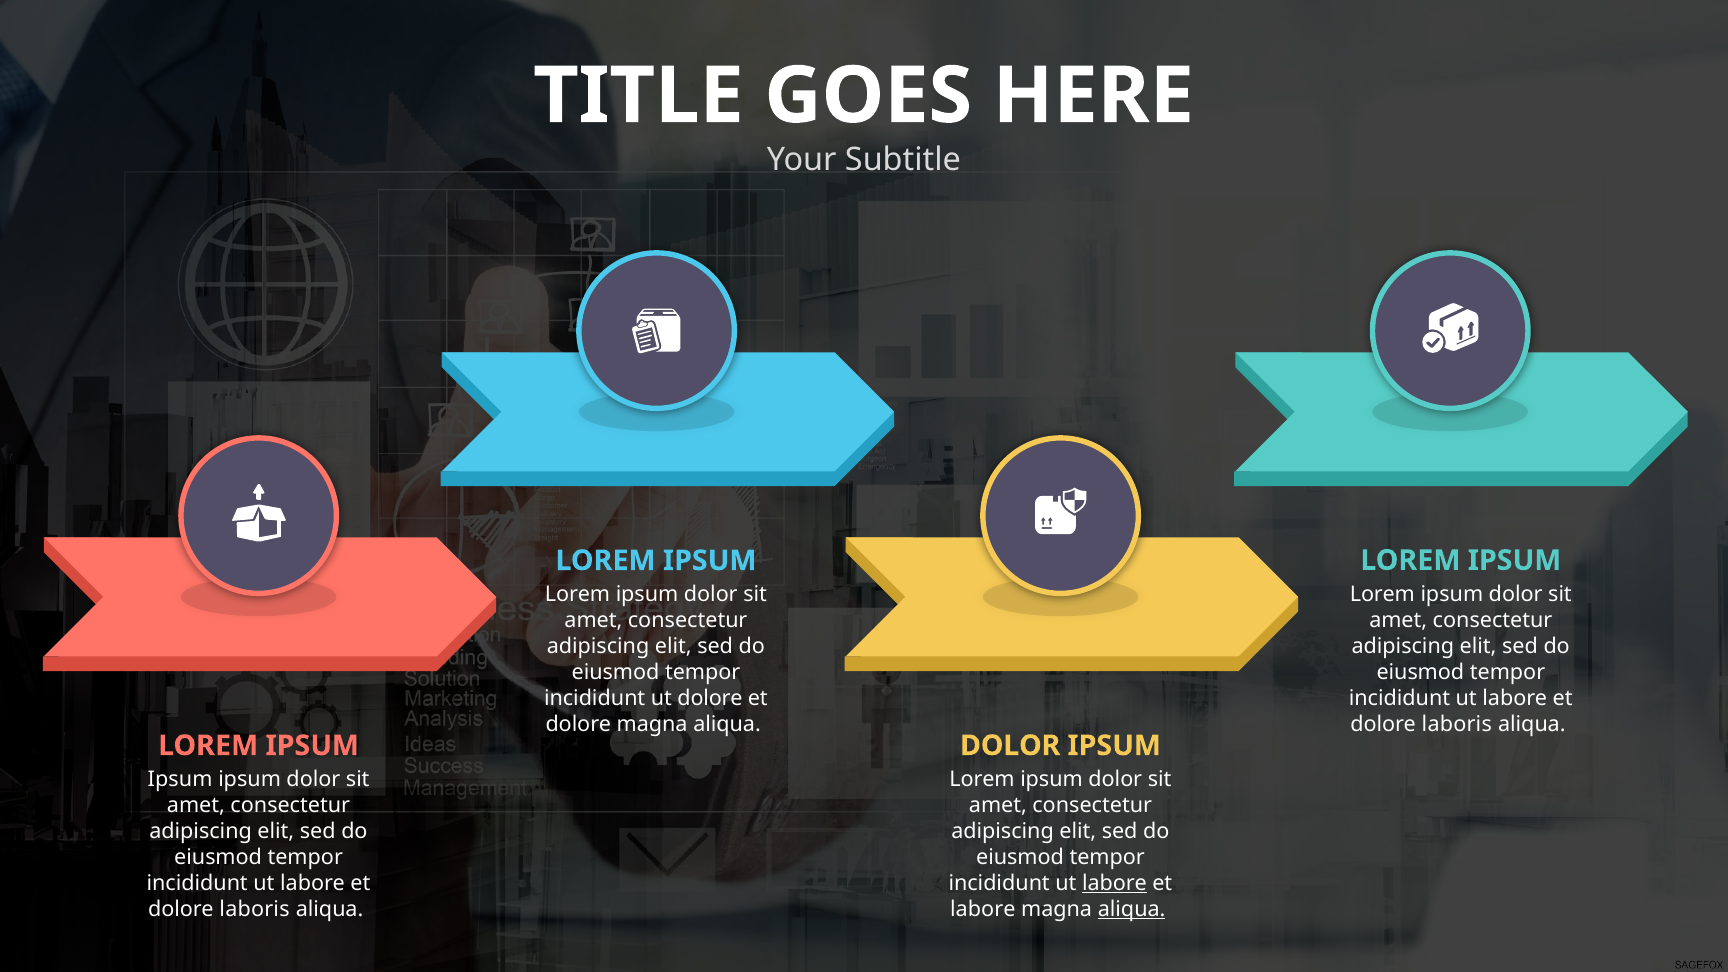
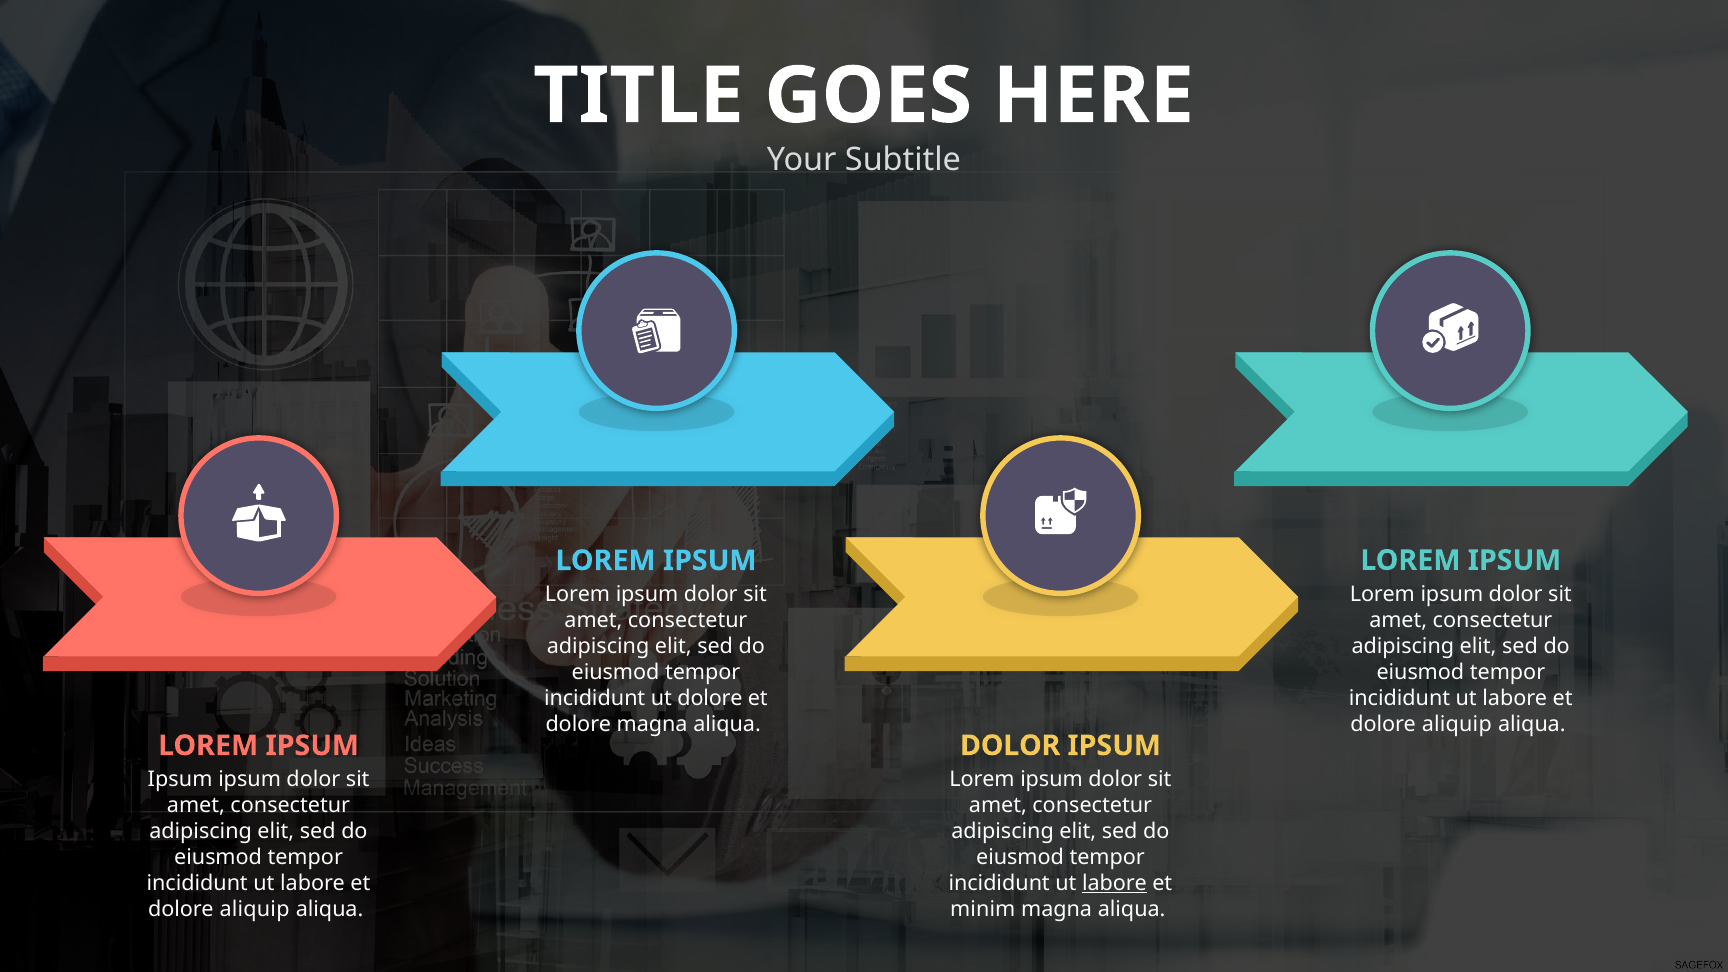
laboris at (1457, 724): laboris -> aliquip
laboris at (255, 909): laboris -> aliquip
labore at (983, 909): labore -> minim
aliqua at (1132, 909) underline: present -> none
